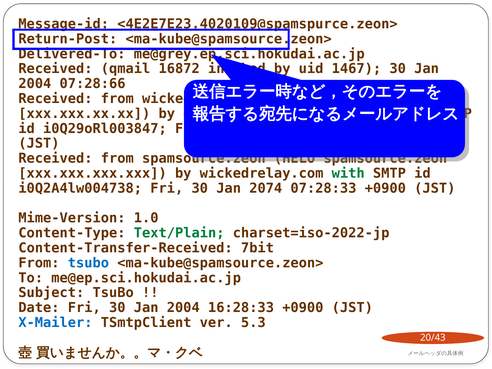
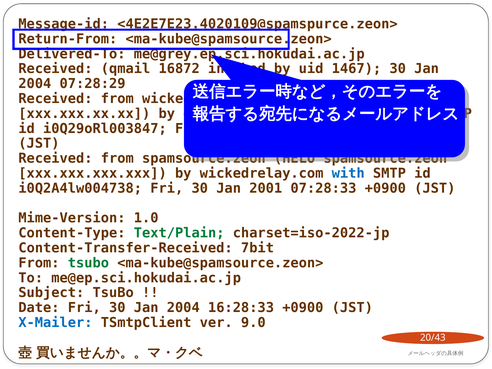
Return-Post: Return-Post -> Return-From
07:28:66: 07:28:66 -> 07:28:29
with at (348, 173) colour: green -> blue
2074: 2074 -> 2001
tsubo at (88, 263) colour: blue -> green
5.3: 5.3 -> 9.0
